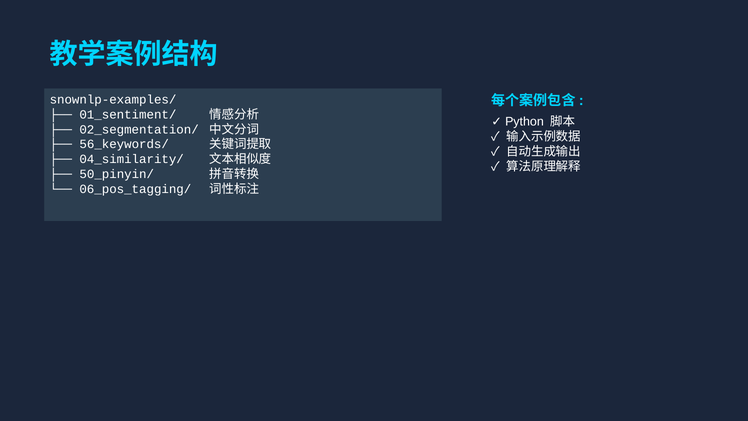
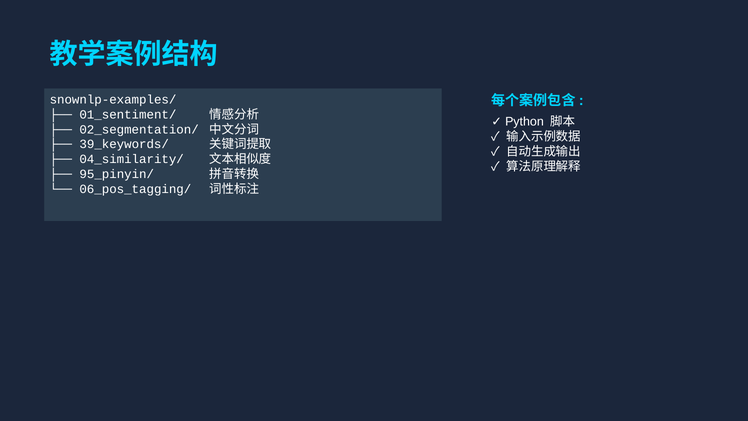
56_keywords/: 56_keywords/ -> 39_keywords/
50_pinyin/: 50_pinyin/ -> 95_pinyin/
